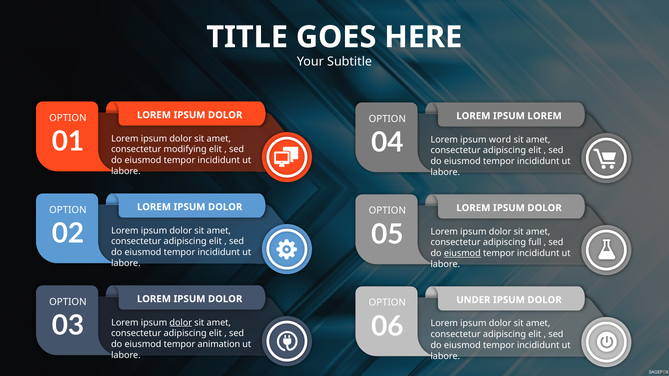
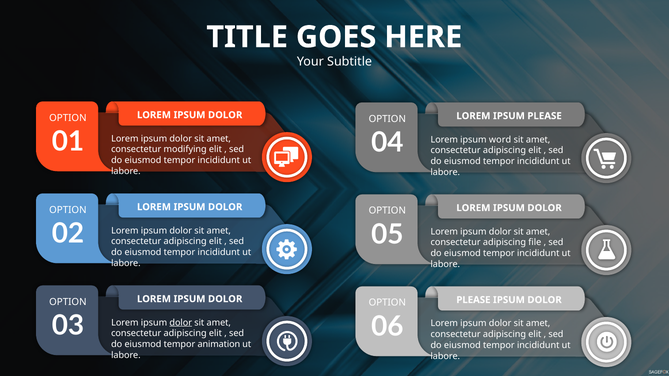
IPSUM LOREM: LOREM -> PLEASE
full: full -> file
eiusmod at (462, 253) underline: present -> none
UNDER at (473, 300): UNDER -> PLEASE
